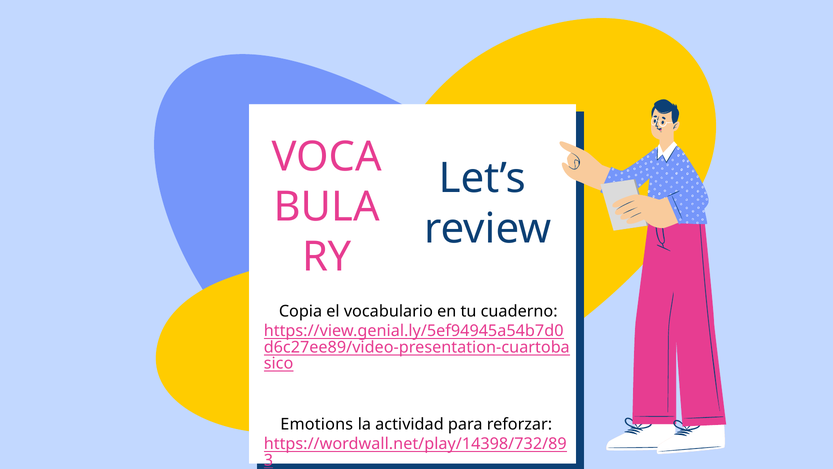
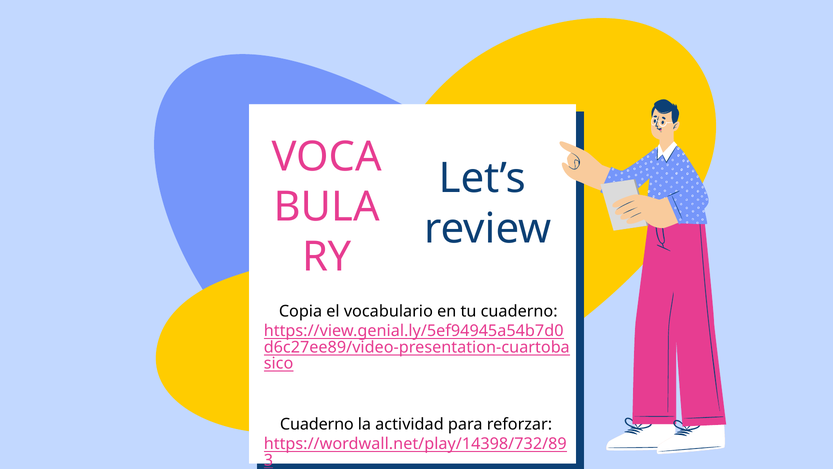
Emotions at (317, 424): Emotions -> Cuaderno
